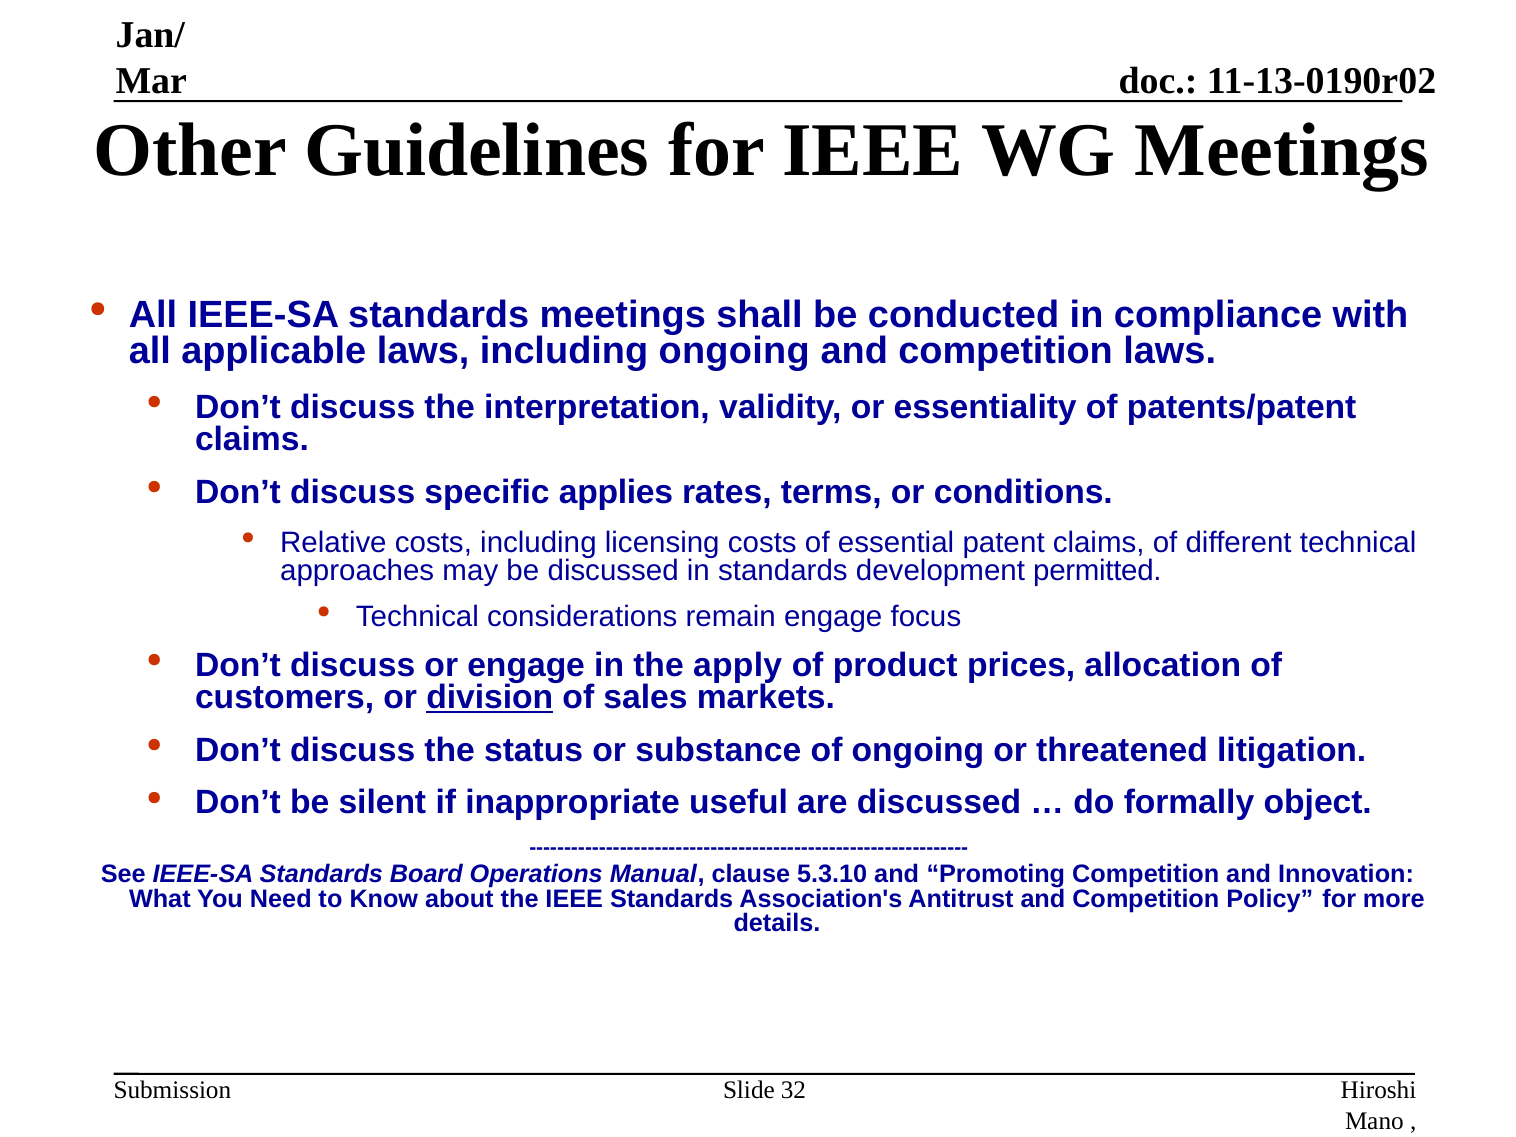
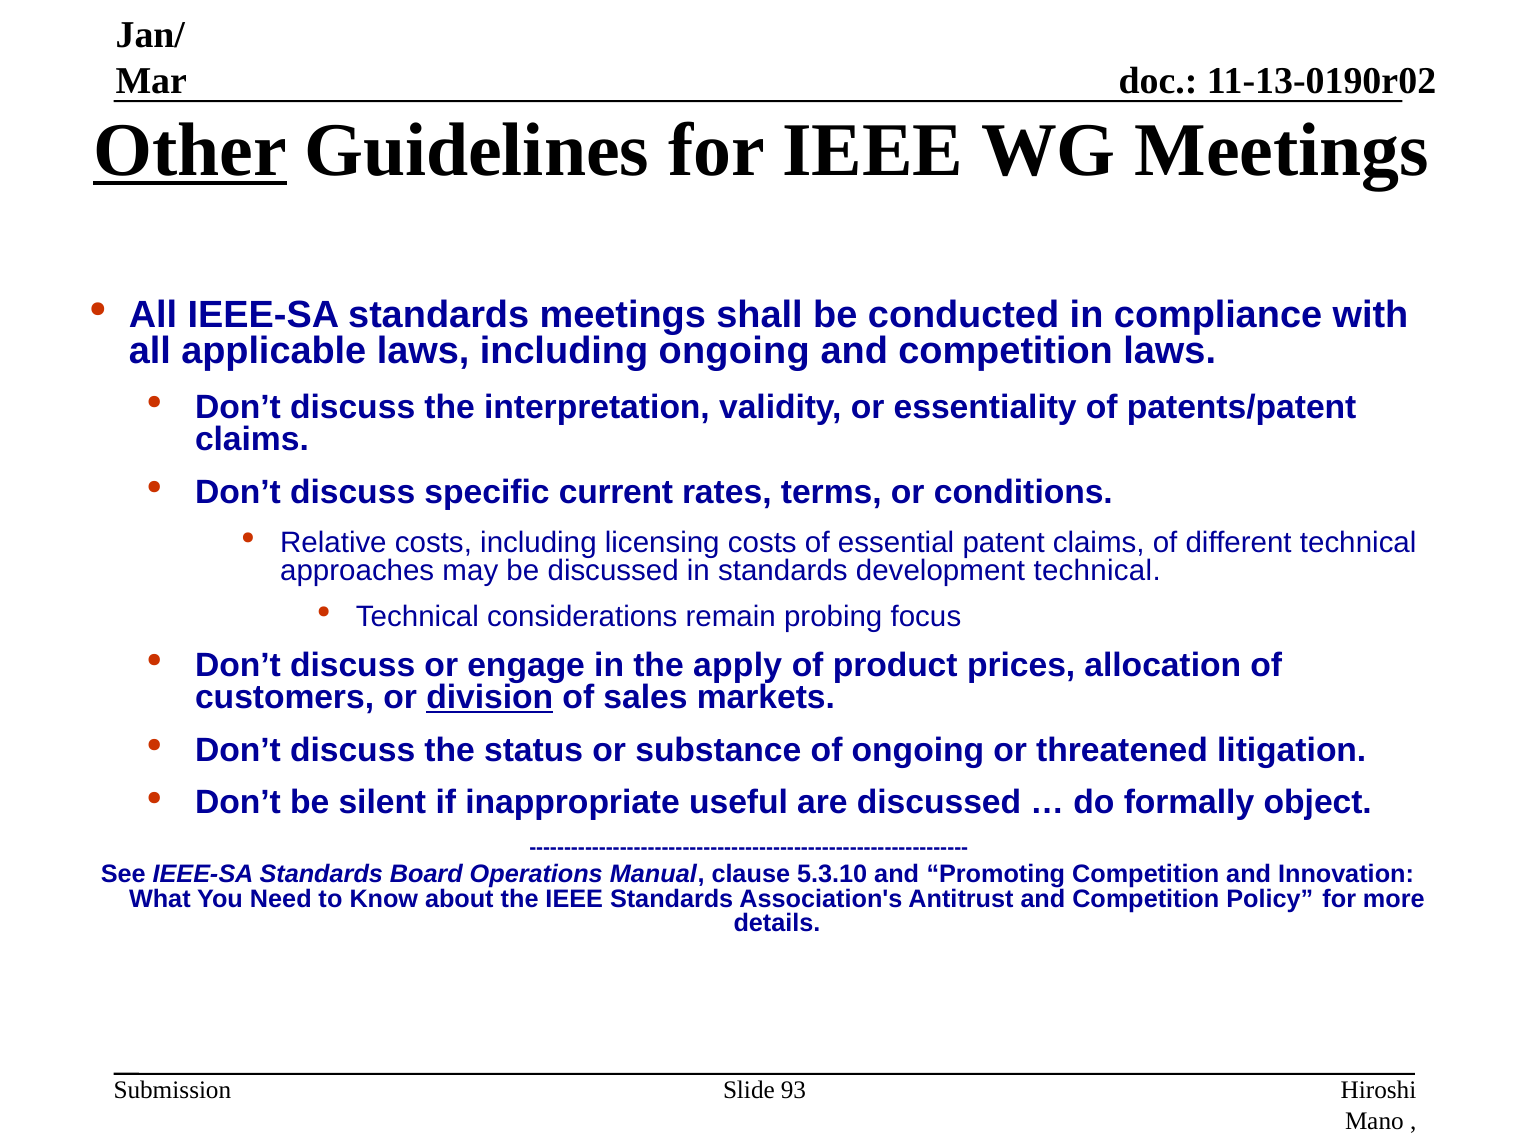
Other underline: none -> present
applies: applies -> current
development permitted: permitted -> technical
remain engage: engage -> probing
32: 32 -> 93
